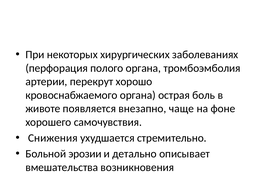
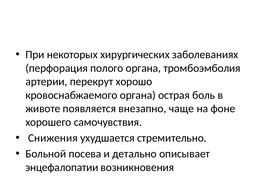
эрозии: эрозии -> посева
вмешательства: вмешательства -> энцефалопатии
